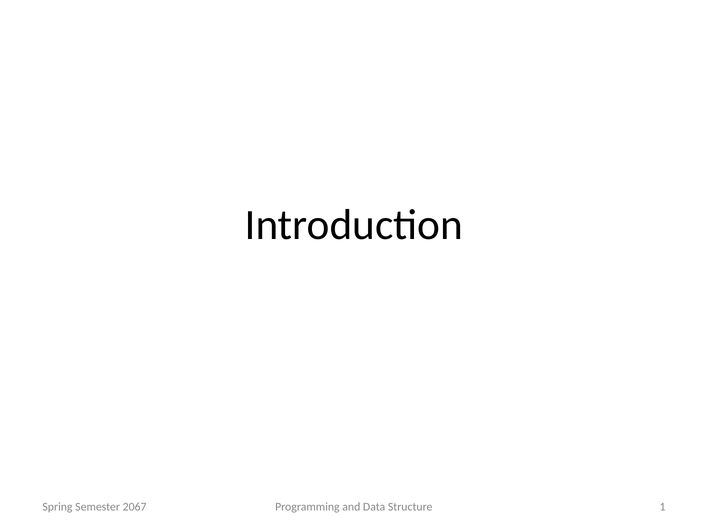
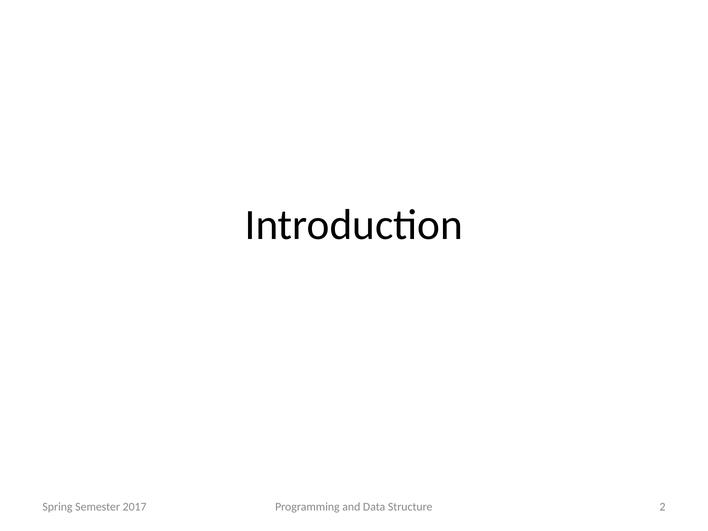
2067: 2067 -> 2017
1: 1 -> 2
